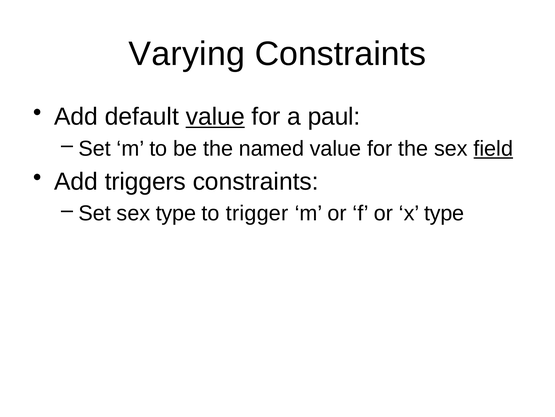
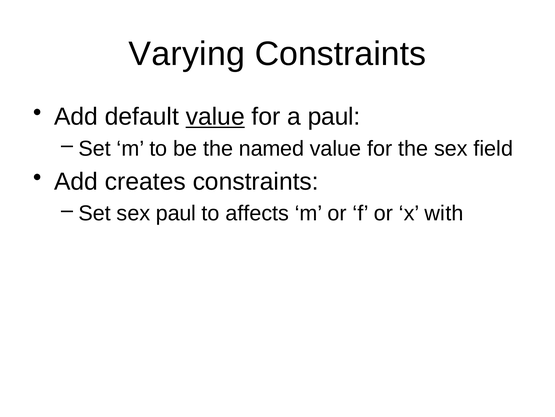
field underline: present -> none
triggers: triggers -> creates
sex type: type -> paul
trigger: trigger -> affects
x type: type -> with
